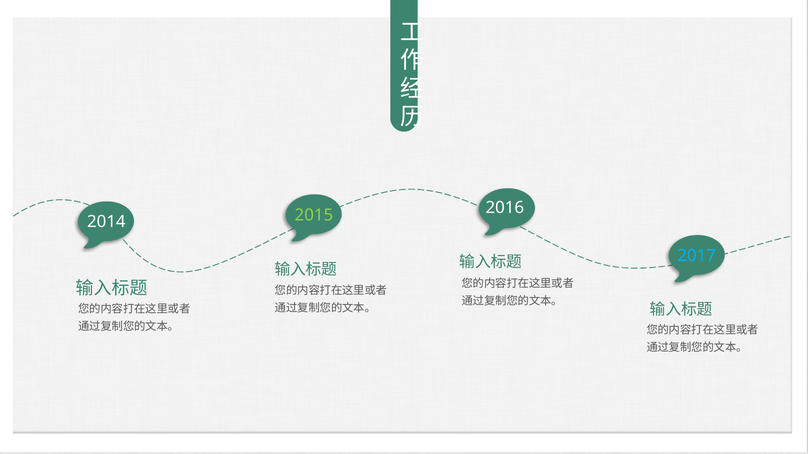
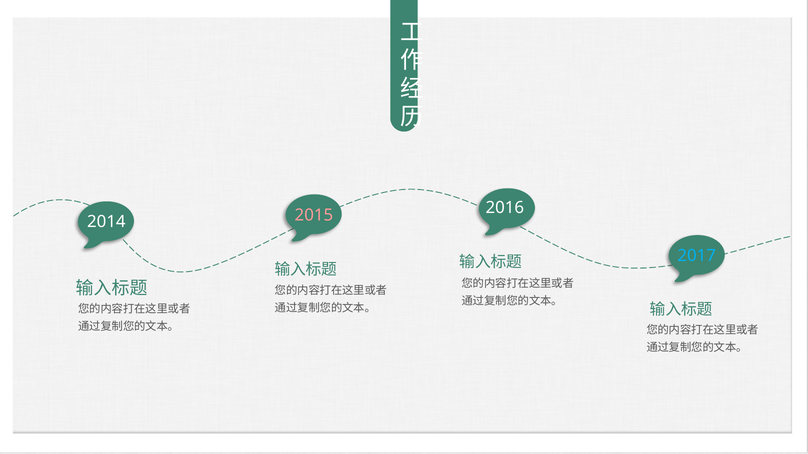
2015 colour: light green -> pink
